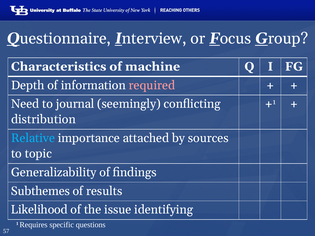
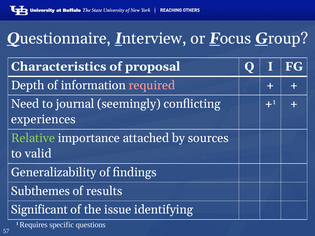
machine: machine -> proposal
distribution: distribution -> experiences
Relative colour: light blue -> light green
topic: topic -> valid
Likelihood: Likelihood -> Significant
